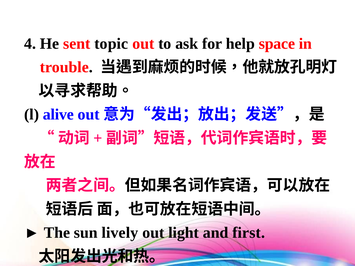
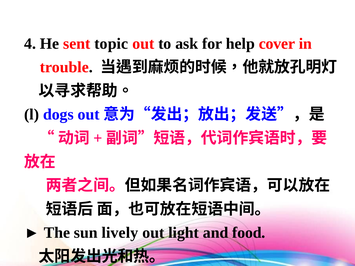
space: space -> cover
alive: alive -> dogs
first: first -> food
